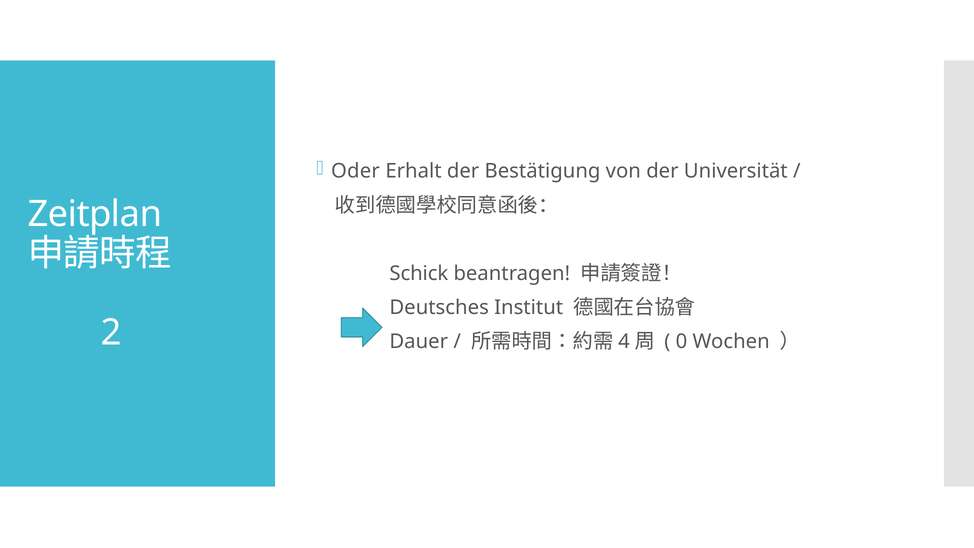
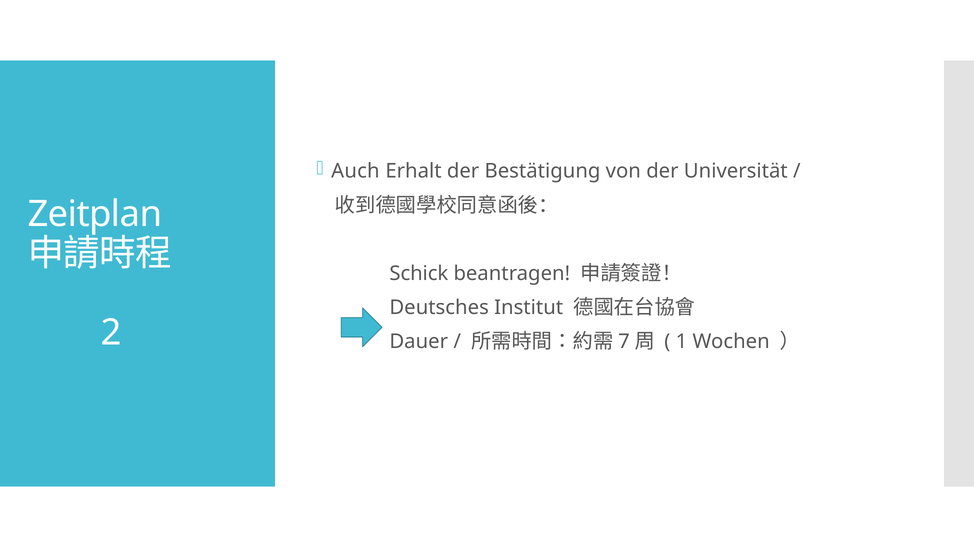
Oder: Oder -> Auch
4: 4 -> 7
0: 0 -> 1
